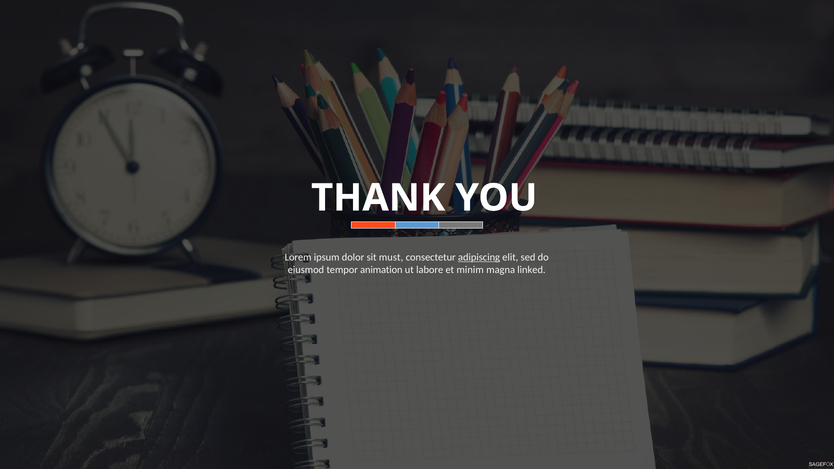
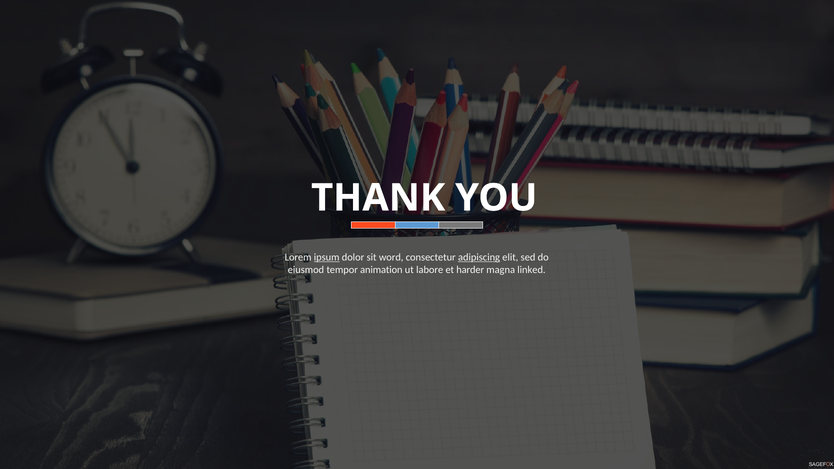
ipsum underline: none -> present
must: must -> word
minim: minim -> harder
